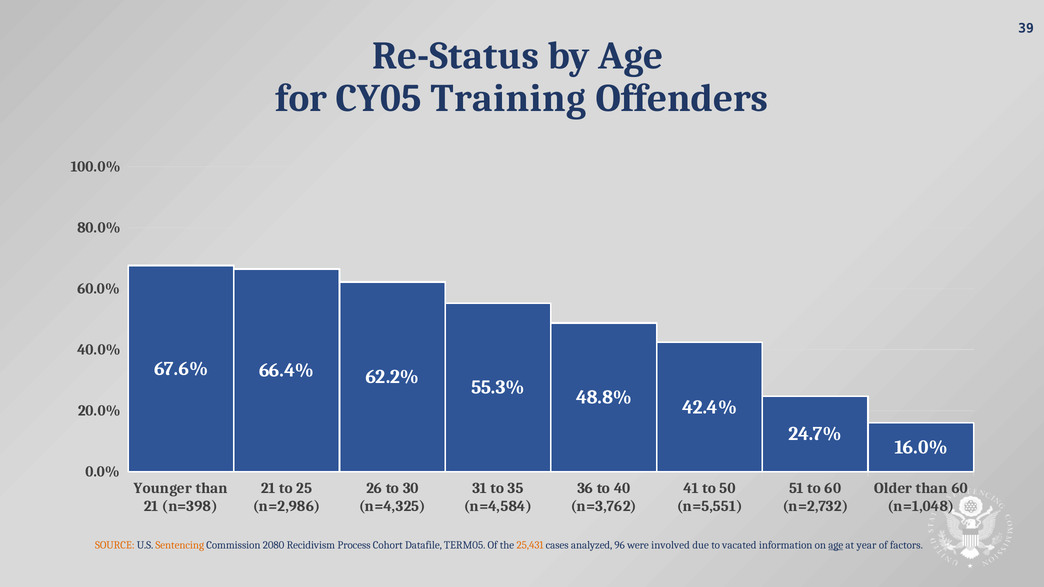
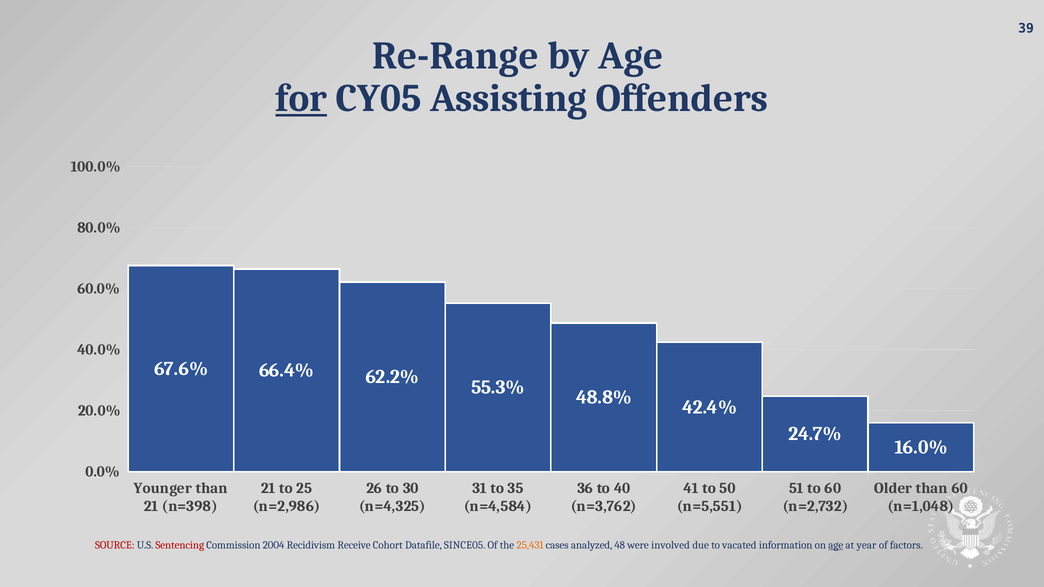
Re-Status: Re-Status -> Re-Range
for underline: none -> present
Training: Training -> Assisting
SOURCE colour: orange -> red
Sentencing colour: orange -> red
2080: 2080 -> 2004
Process: Process -> Receive
TERM05: TERM05 -> SINCE05
96: 96 -> 48
